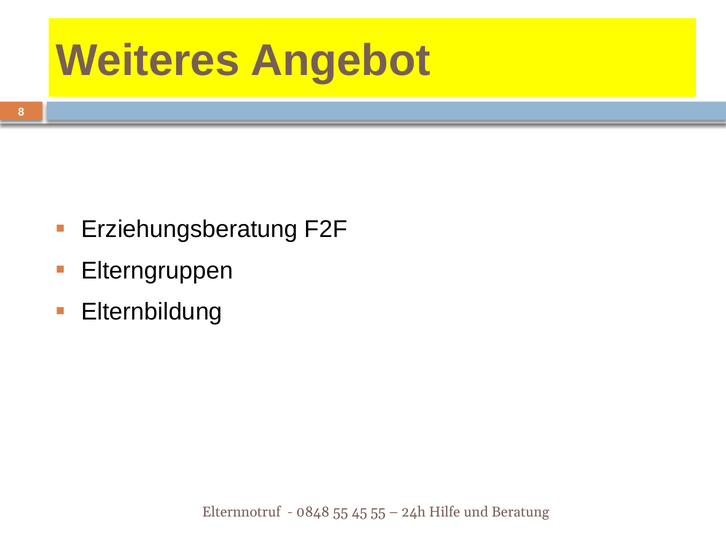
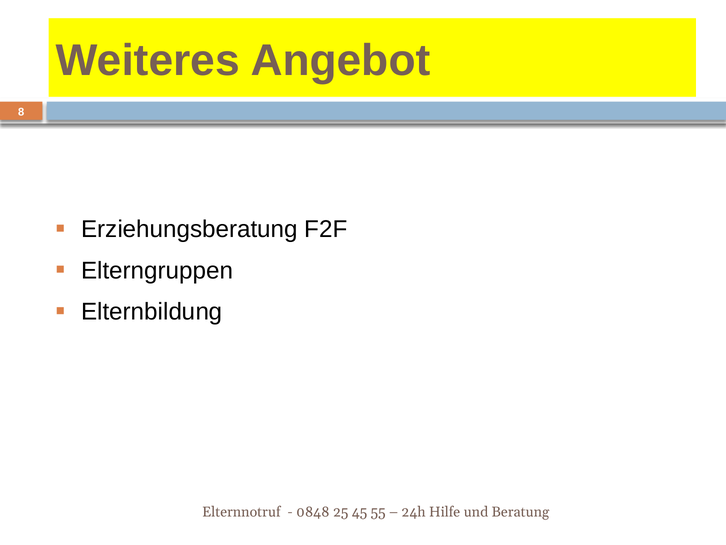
0848 55: 55 -> 25
